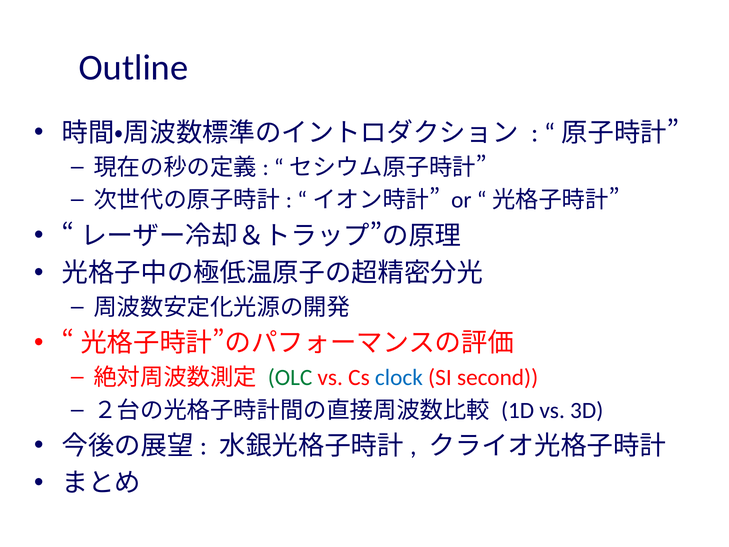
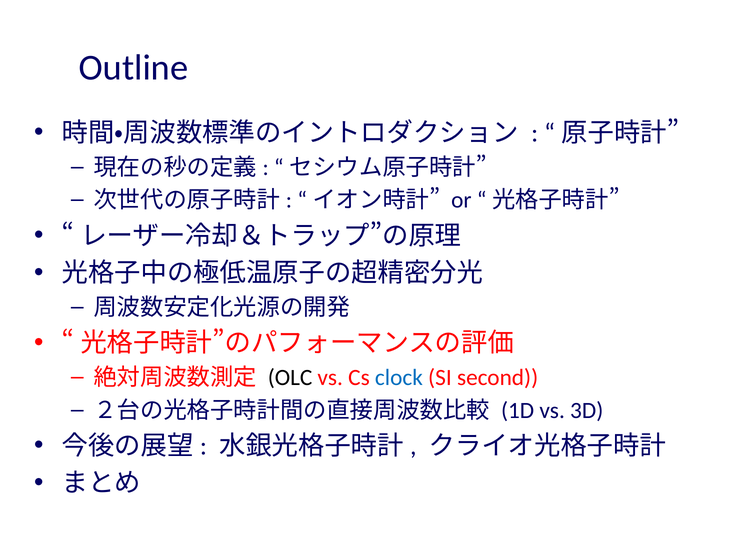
OLC colour: green -> black
